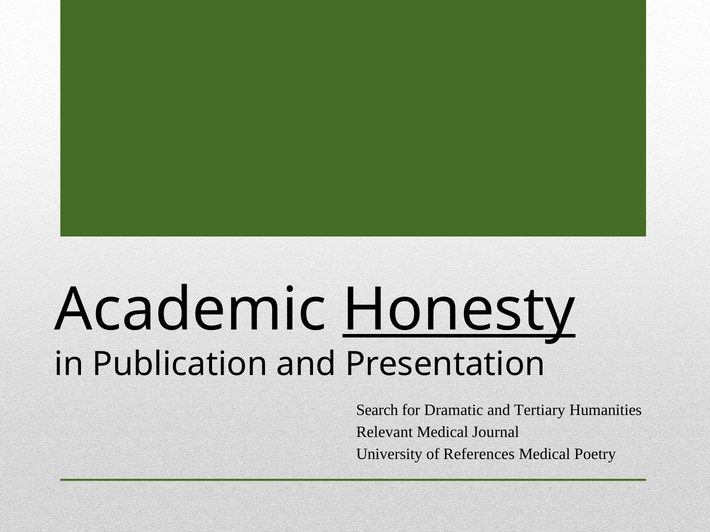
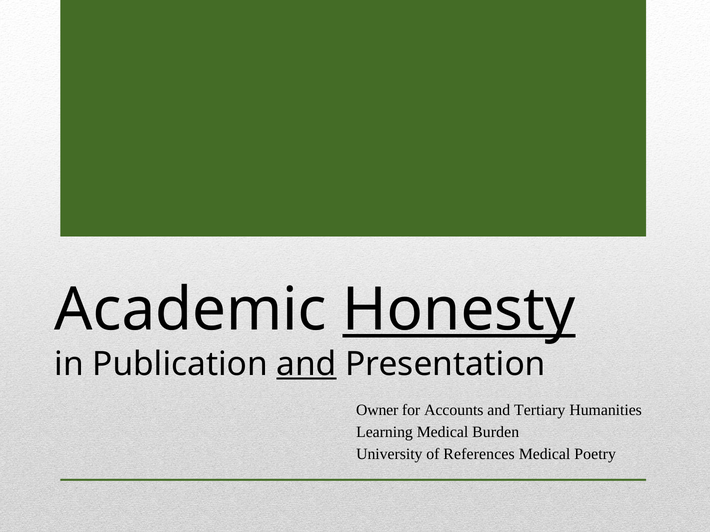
and at (306, 364) underline: none -> present
Search: Search -> Owner
Dramatic: Dramatic -> Accounts
Relevant: Relevant -> Learning
Journal: Journal -> Burden
